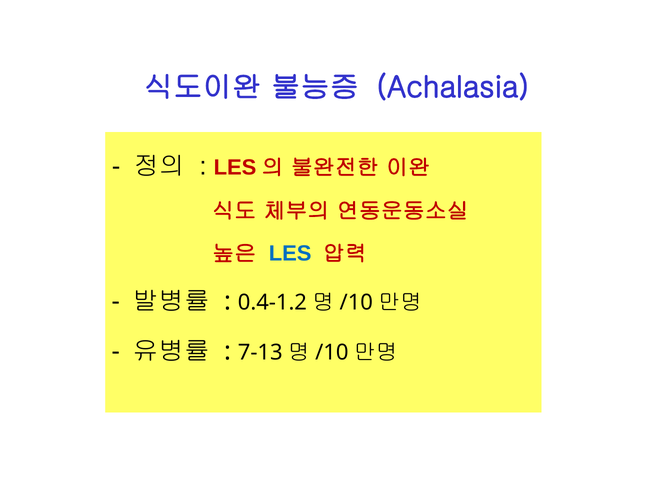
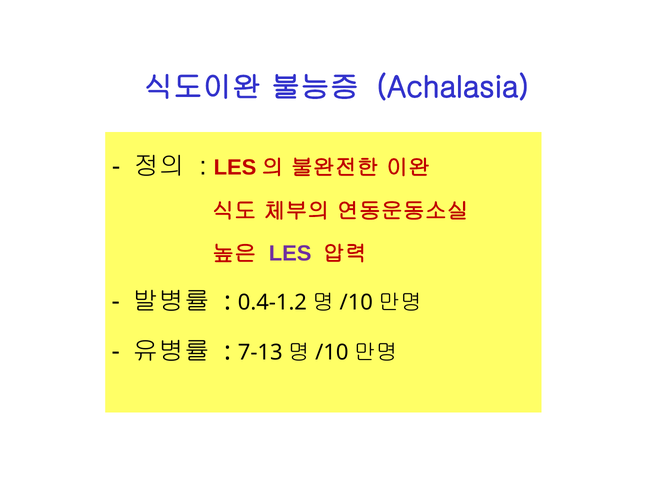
LES colour: blue -> purple
